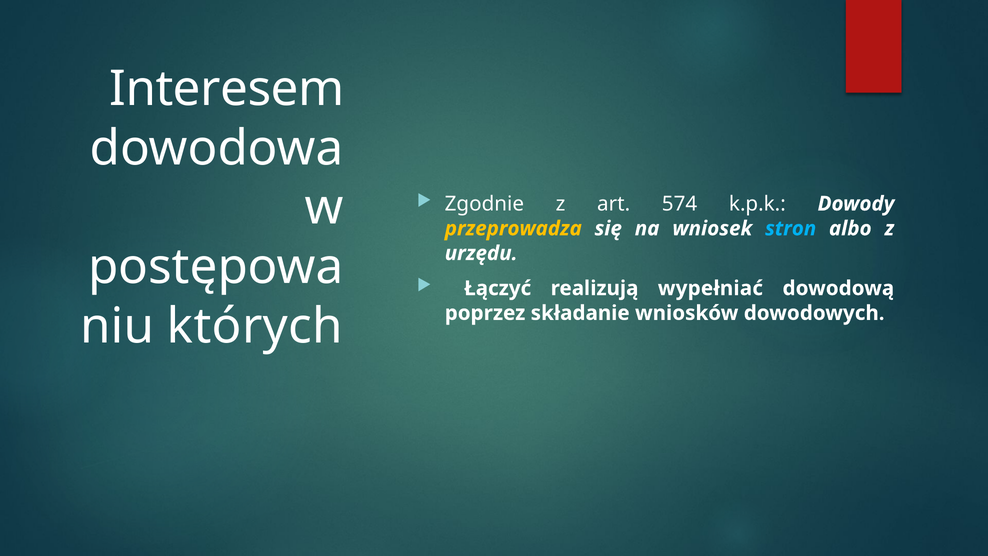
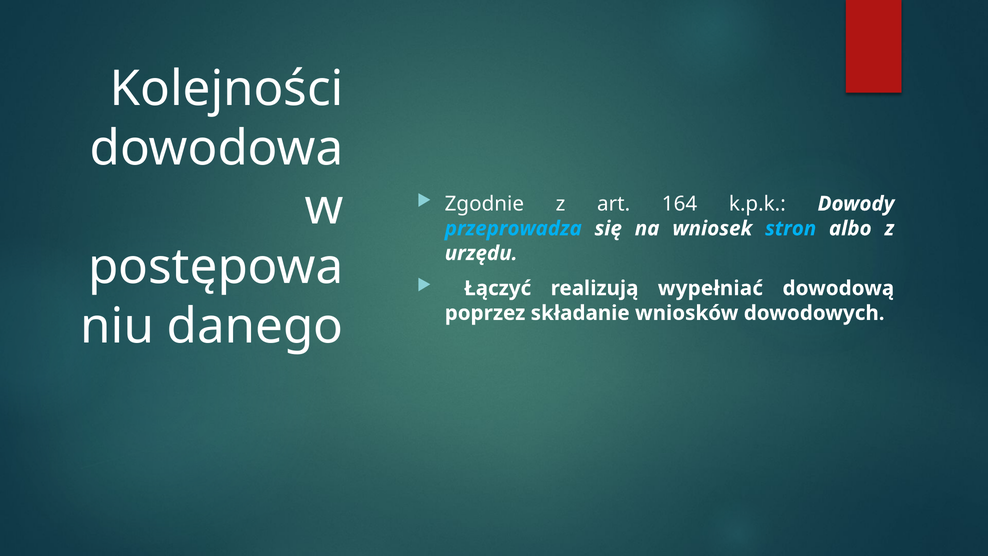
Interesem: Interesem -> Kolejności
574: 574 -> 164
przeprowadza colour: yellow -> light blue
których: których -> danego
